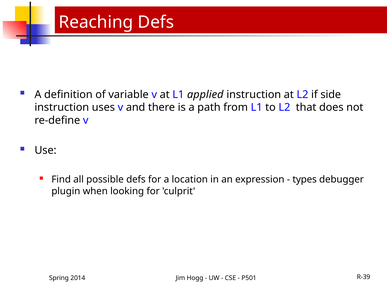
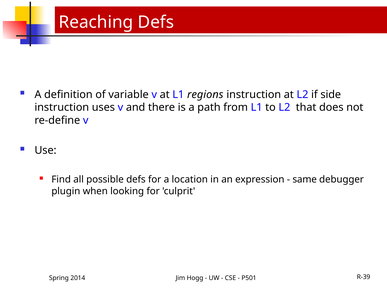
applied: applied -> regions
types: types -> same
